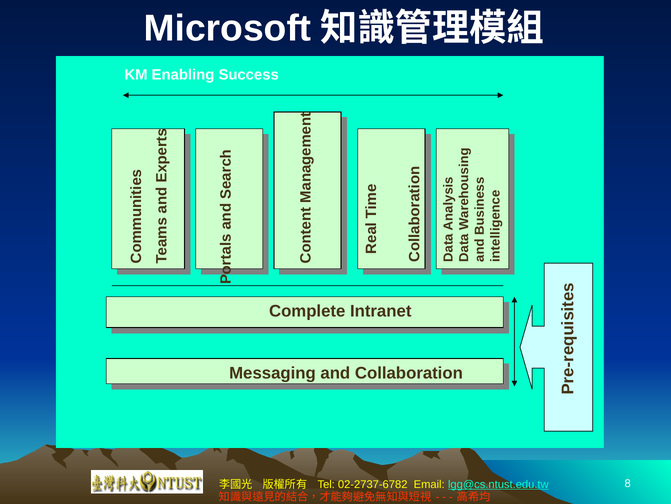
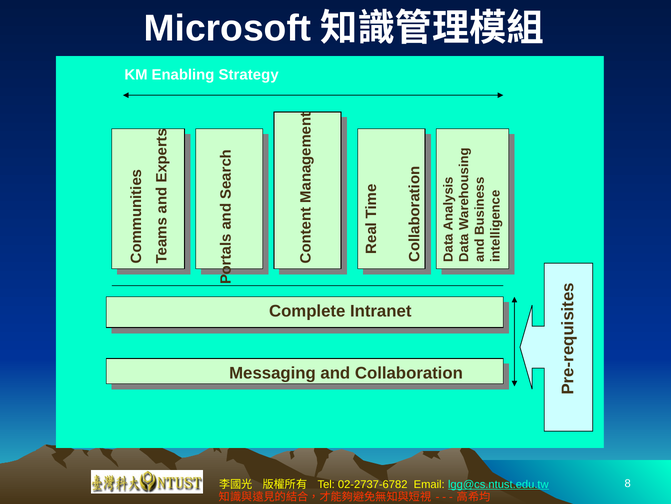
Success: Success -> Strategy
